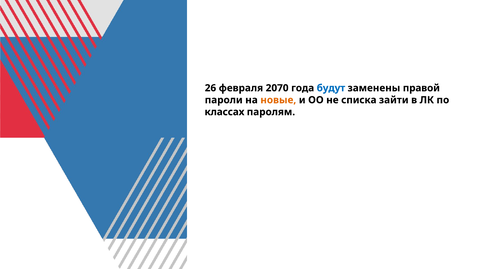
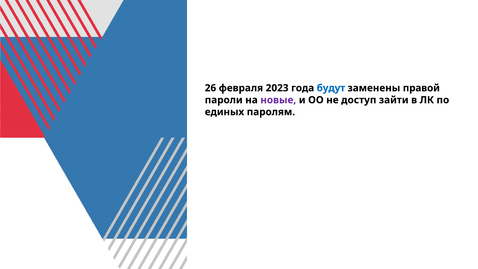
2070: 2070 -> 2023
новые colour: orange -> purple
списка: списка -> доступ
классах: классах -> единых
